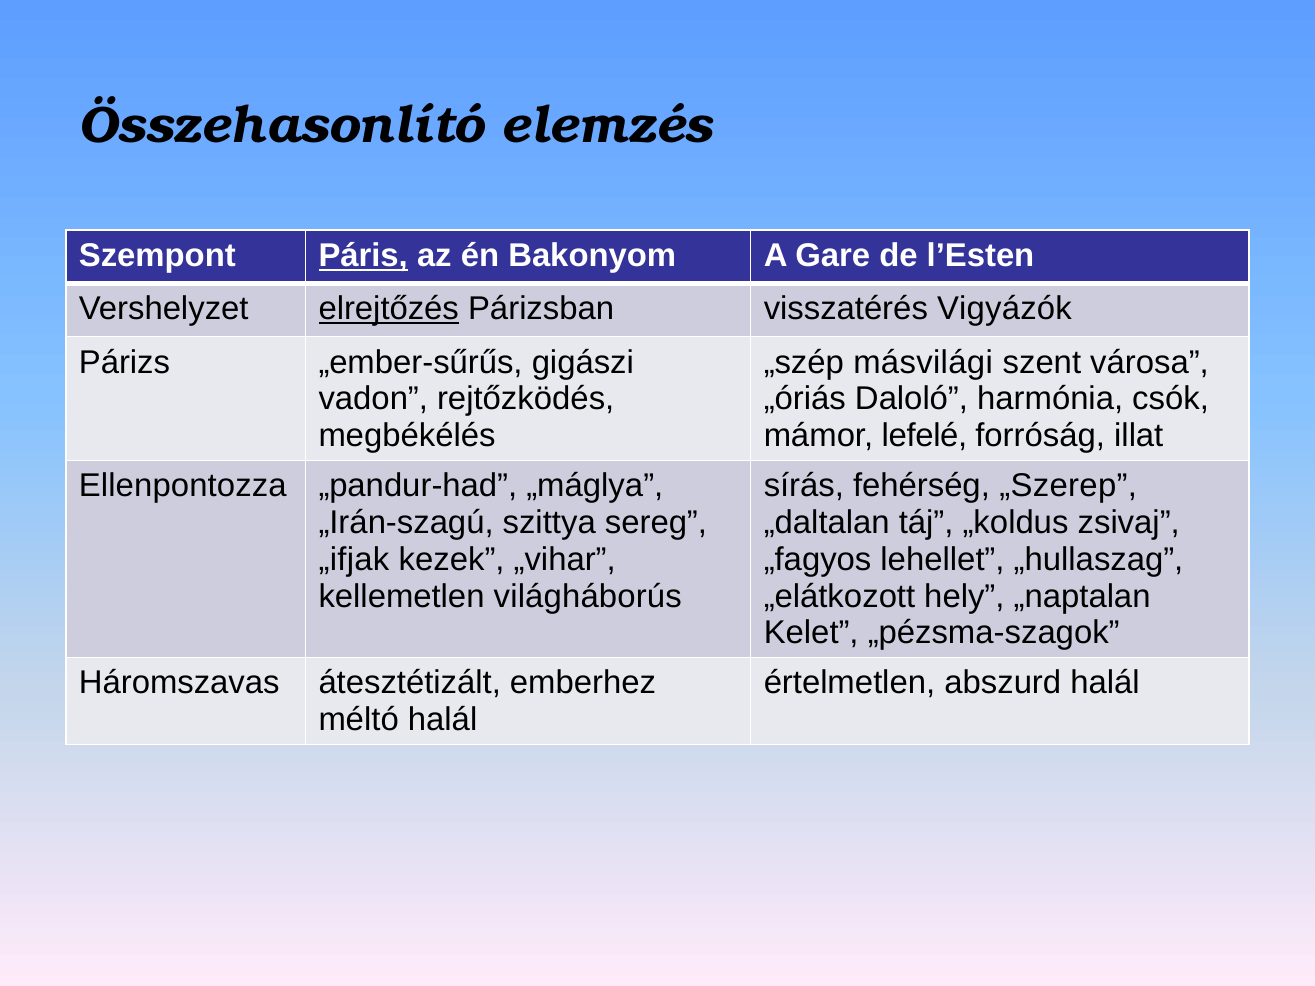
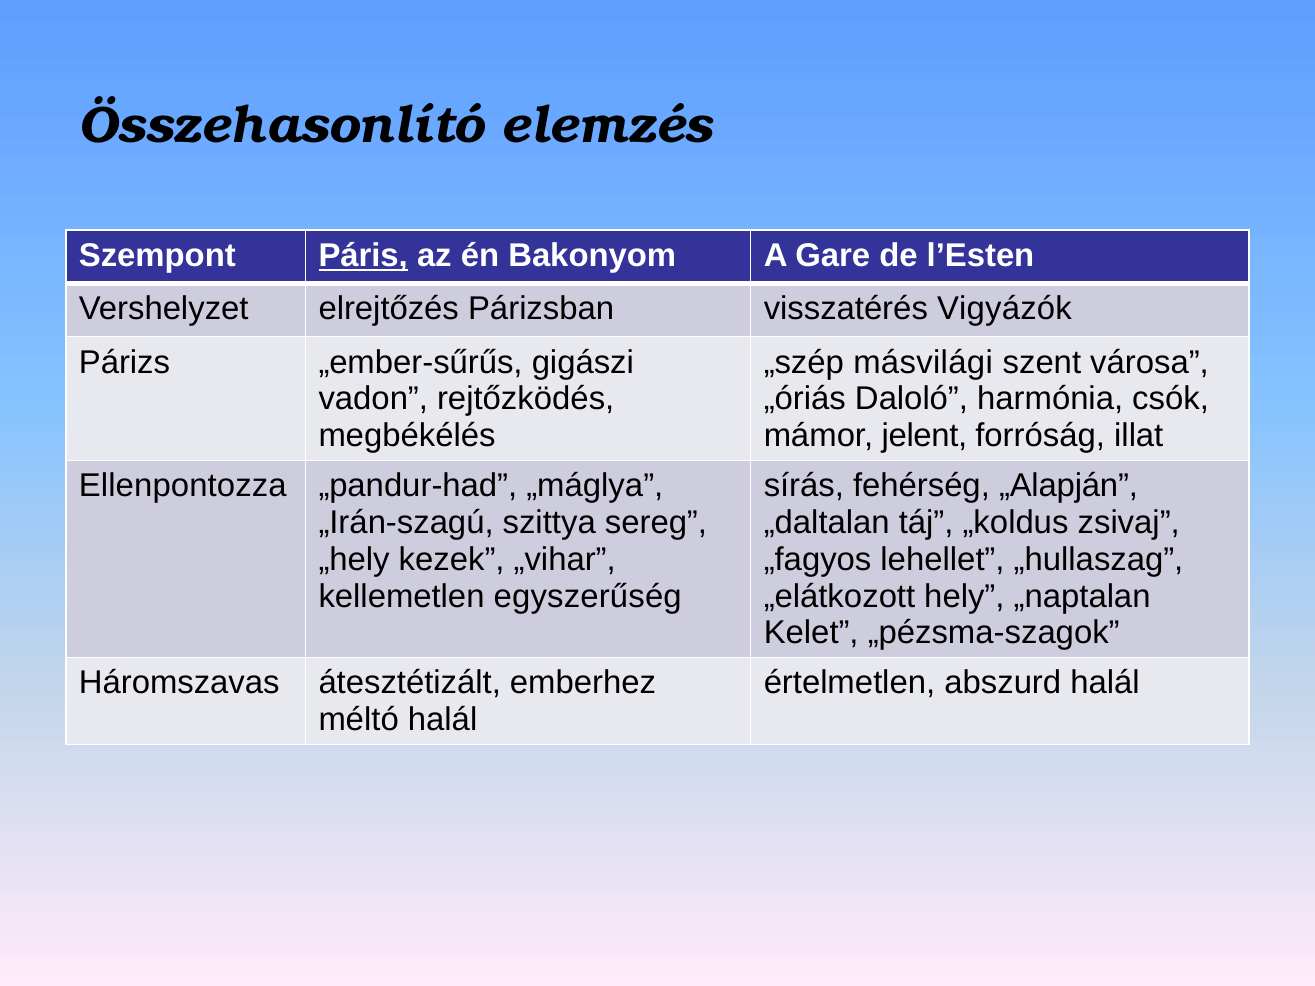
elrejtőzés underline: present -> none
lefelé: lefelé -> jelent
„Szerep: „Szerep -> „Alapján
„ifjak: „ifjak -> „hely
világháborús: világháborús -> egyszerűség
